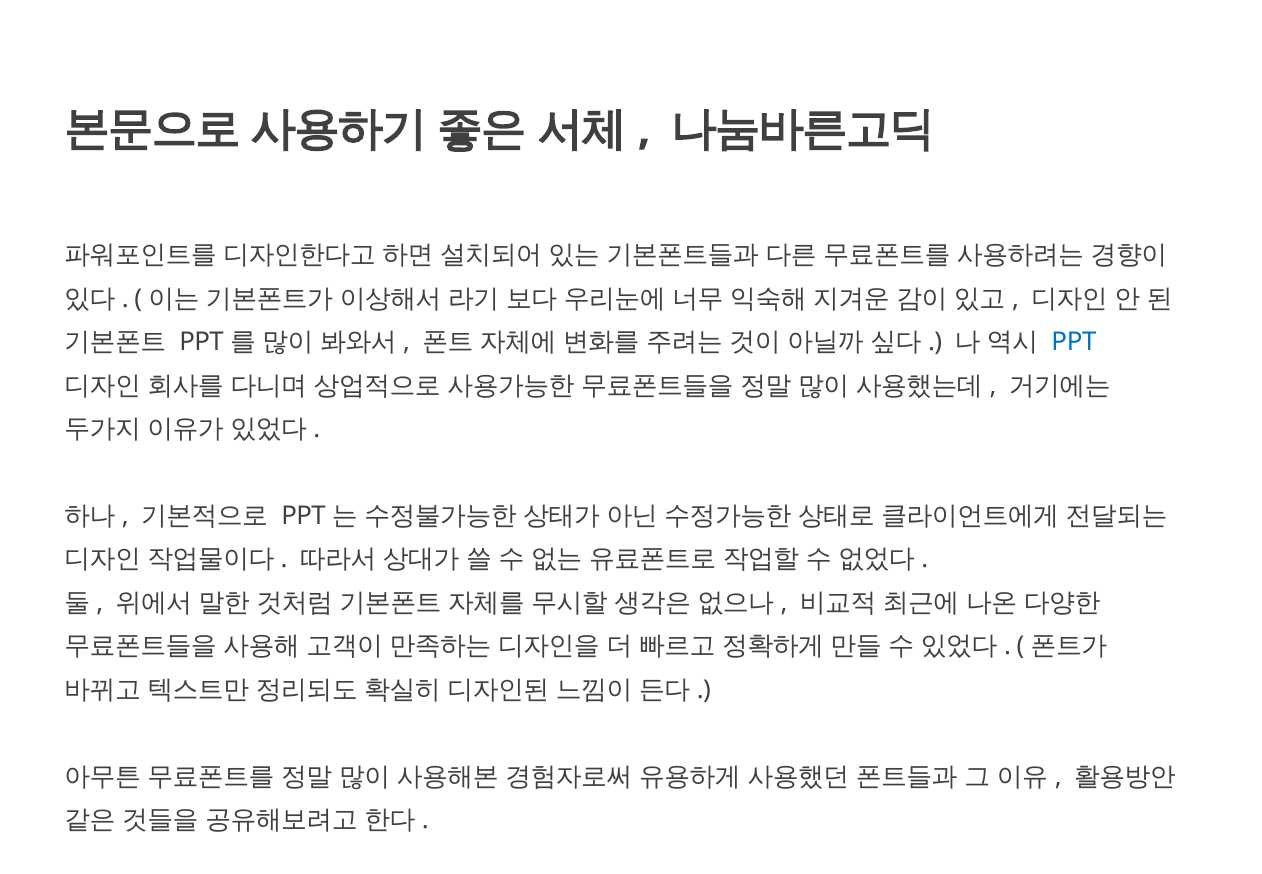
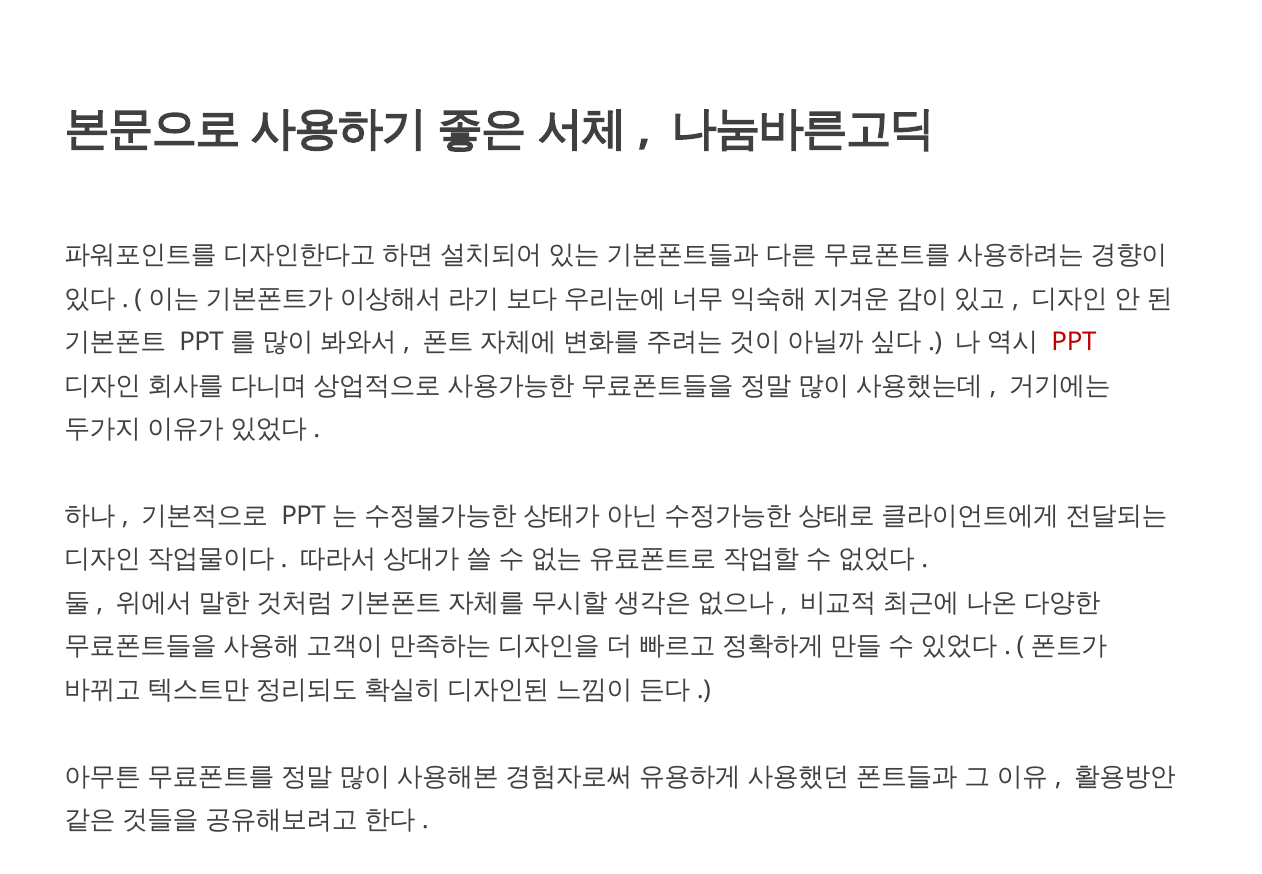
PPT colour: blue -> red
